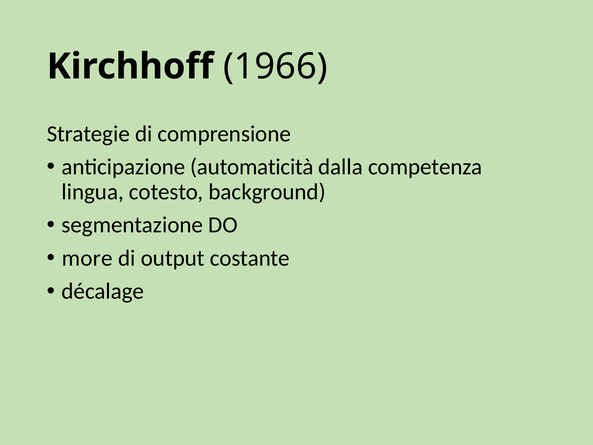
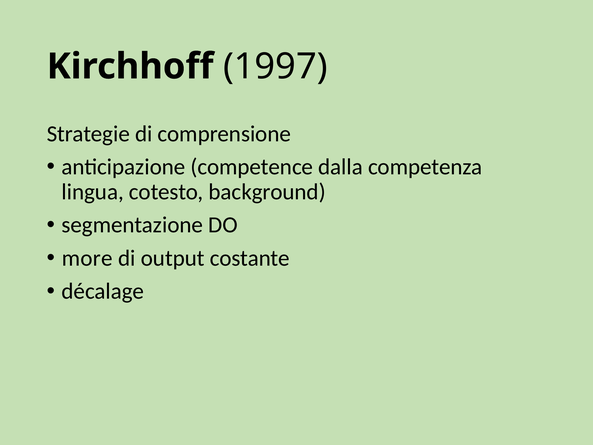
1966: 1966 -> 1997
automaticità: automaticità -> competence
